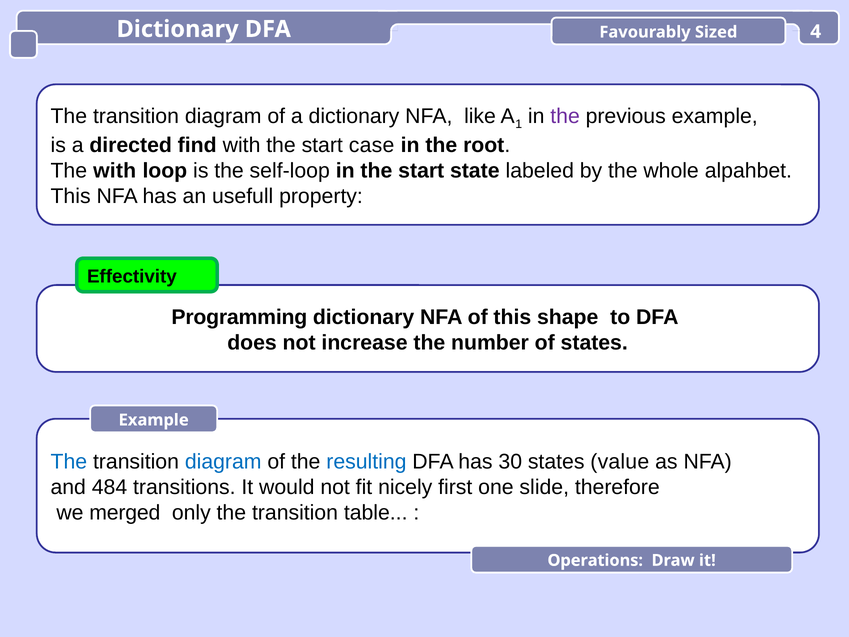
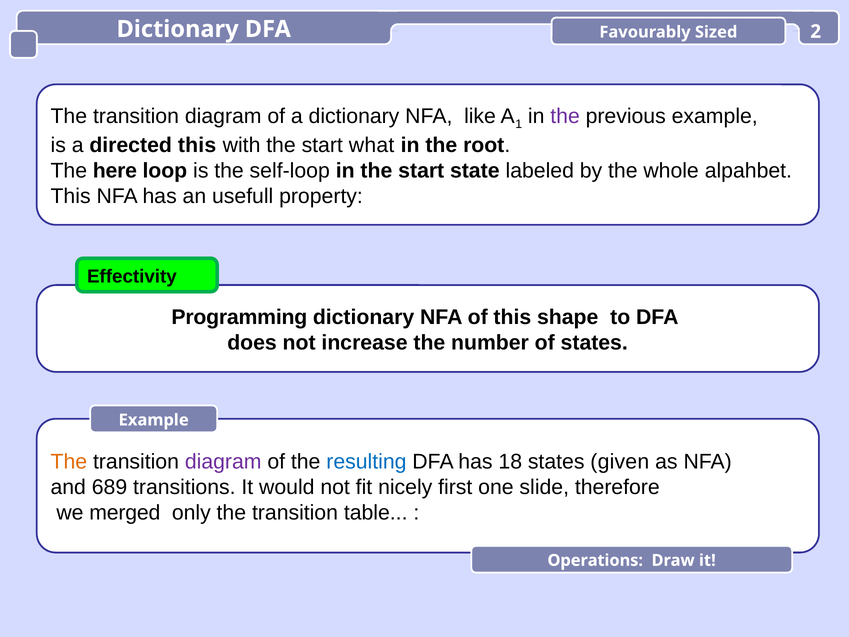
4: 4 -> 2
directed find: find -> this
case: case -> what
The with: with -> here
The at (69, 461) colour: blue -> orange
diagram at (223, 461) colour: blue -> purple
30: 30 -> 18
value: value -> given
484: 484 -> 689
